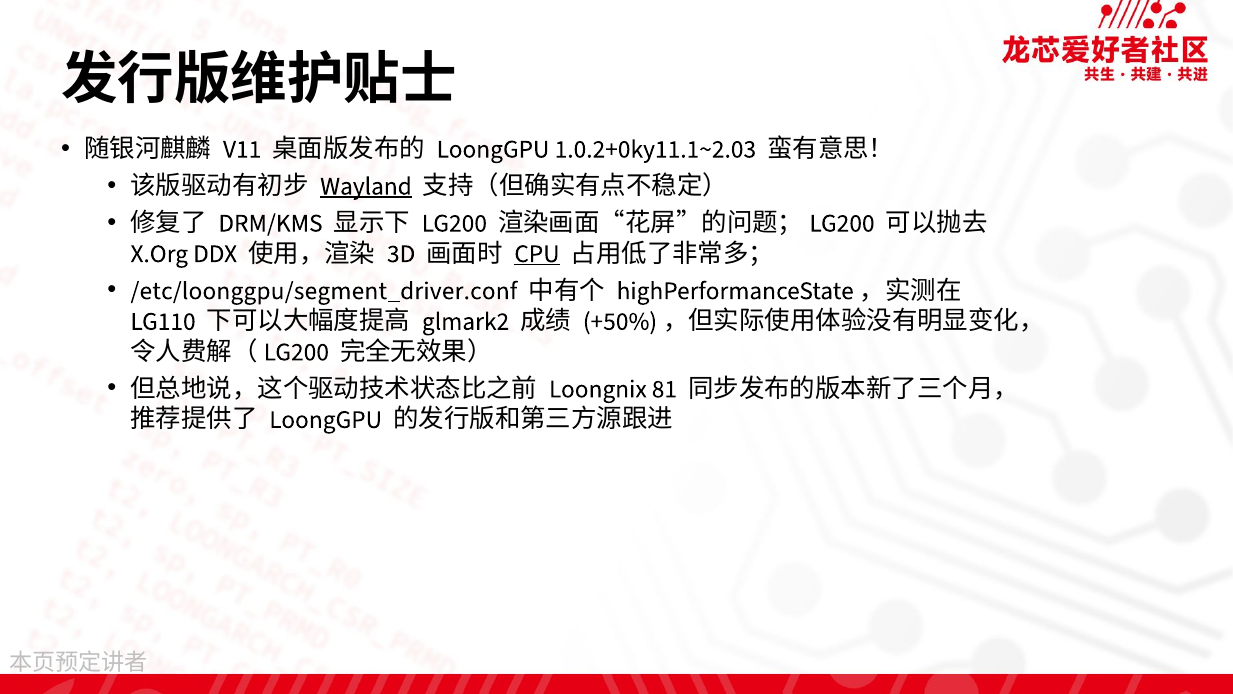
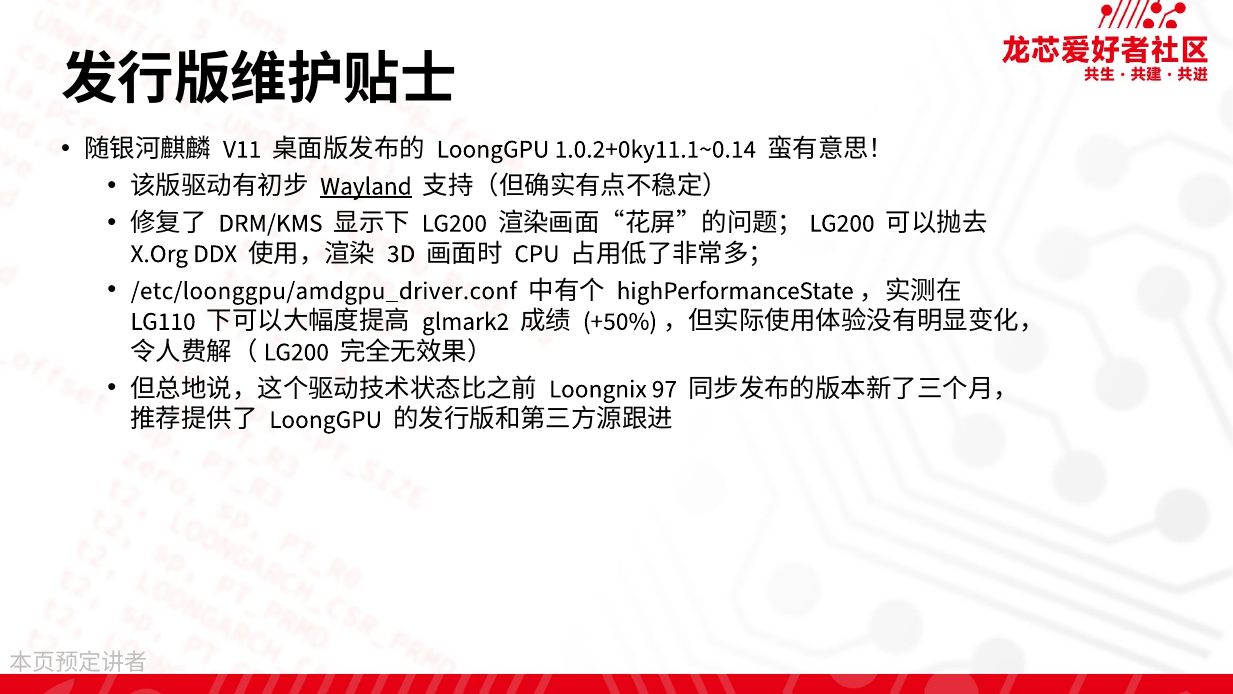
1.0.2+0ky11.1~2.03: 1.0.2+0ky11.1~2.03 -> 1.0.2+0ky11.1~0.14
CPU underline: present -> none
/etc/loonggpu/segment_driver.conf: /etc/loonggpu/segment_driver.conf -> /etc/loonggpu/amdgpu_driver.conf
81: 81 -> 97
